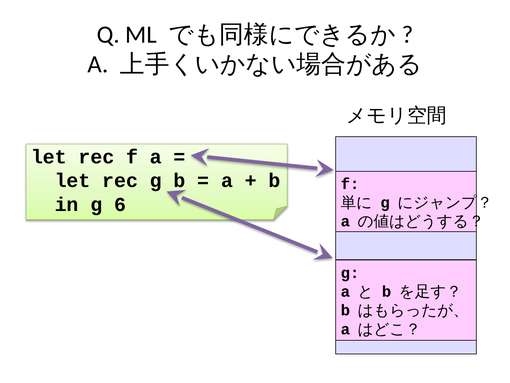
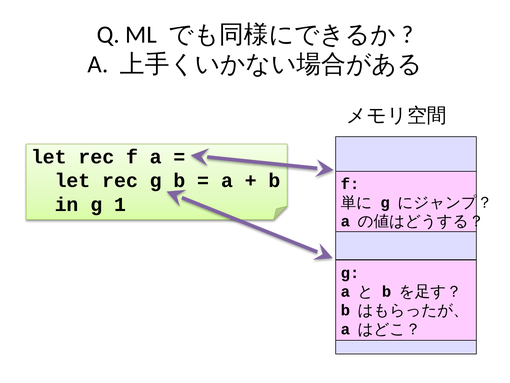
6: 6 -> 1
